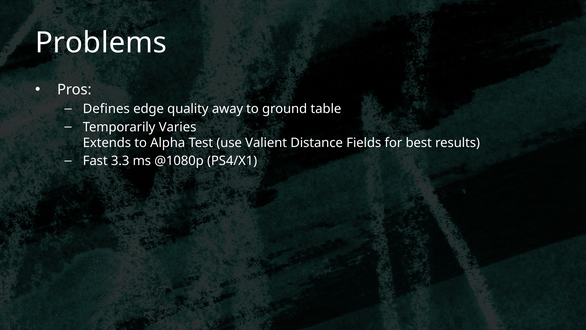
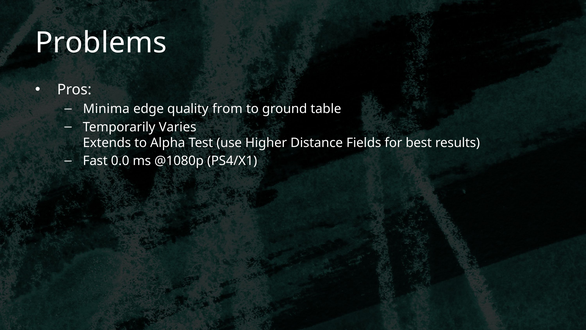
Defines: Defines -> Minima
away: away -> from
Valient: Valient -> Higher
3.3: 3.3 -> 0.0
